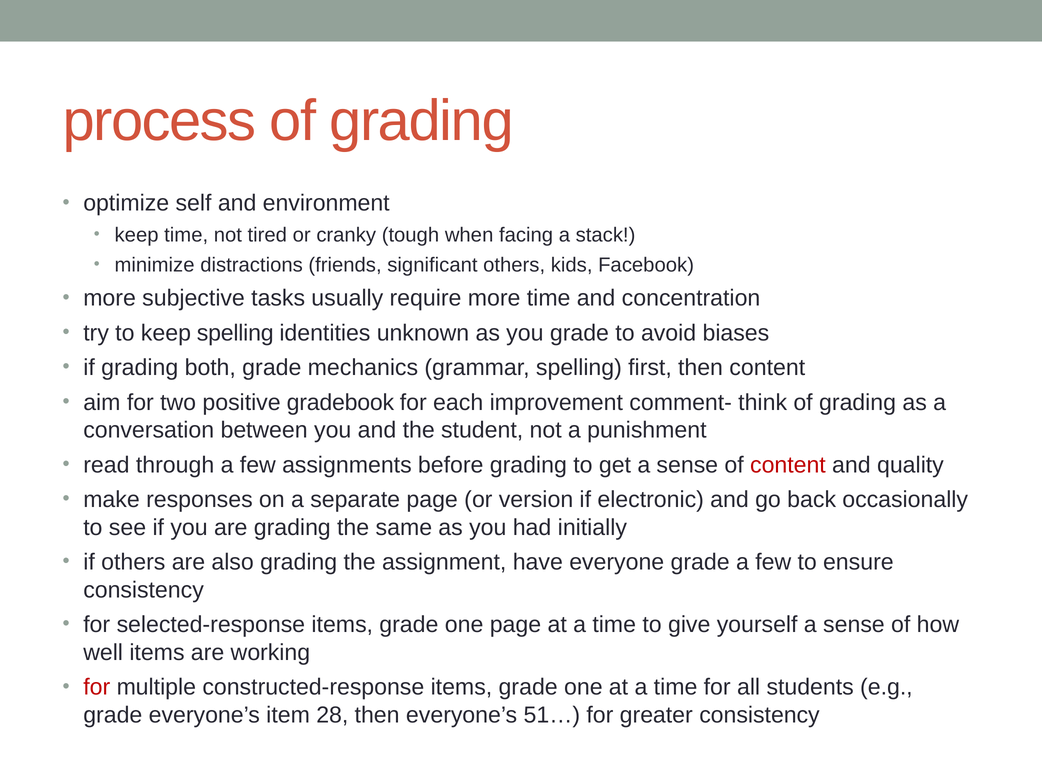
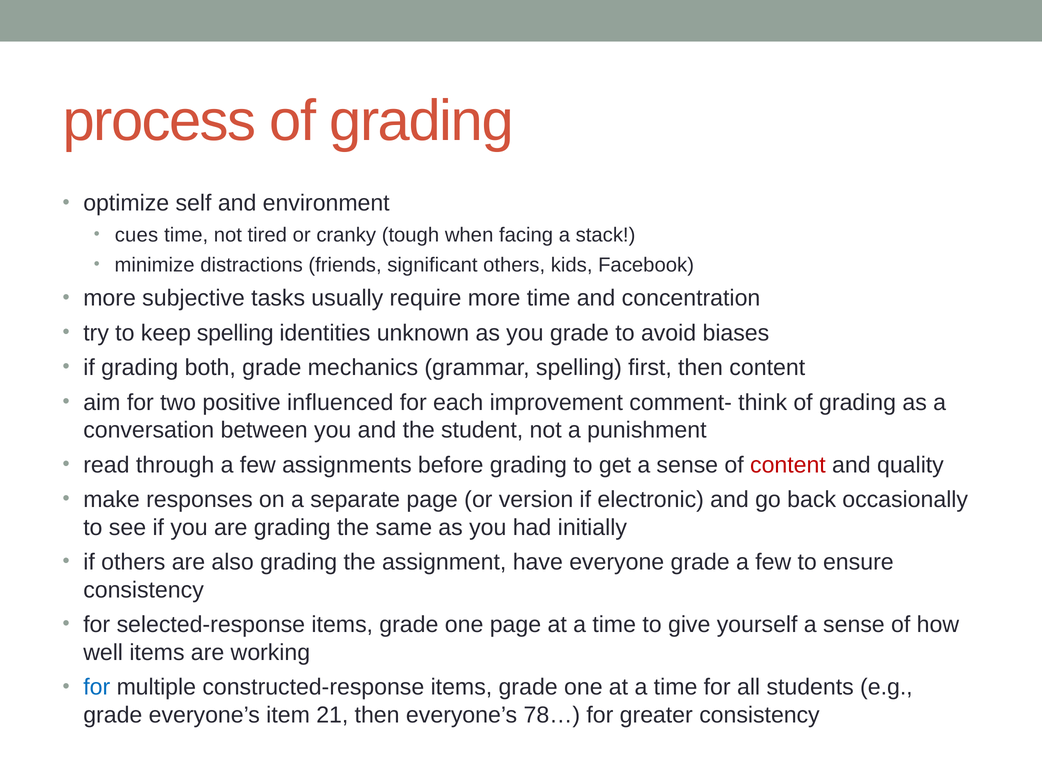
keep at (137, 235): keep -> cues
gradebook: gradebook -> influenced
for at (97, 687) colour: red -> blue
28: 28 -> 21
51…: 51… -> 78…
